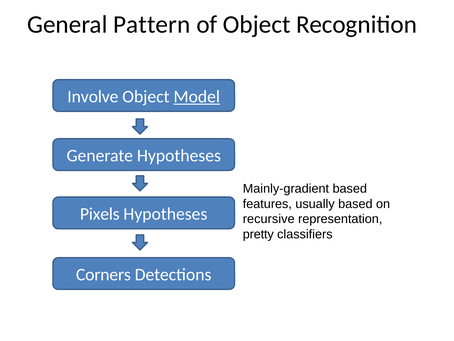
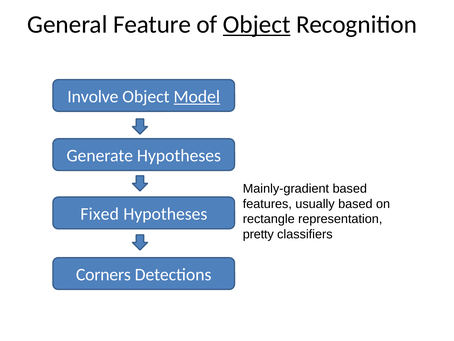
Pattern: Pattern -> Feature
Object at (257, 24) underline: none -> present
Pixels: Pixels -> Fixed
recursive: recursive -> rectangle
